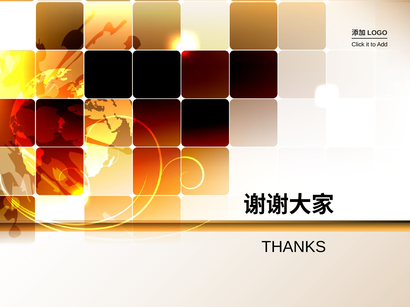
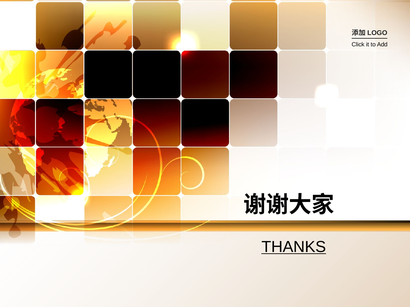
THANKS underline: none -> present
